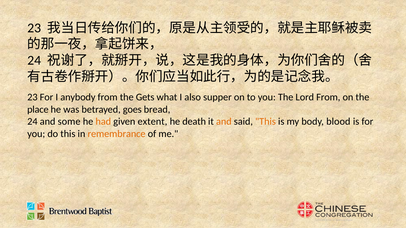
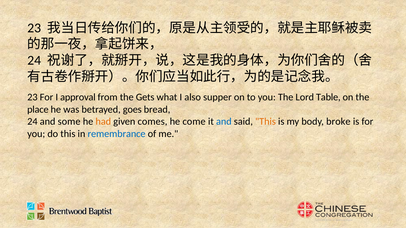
anybody: anybody -> approval
Lord From: From -> Table
extent: extent -> comes
death: death -> come
and at (224, 122) colour: orange -> blue
blood: blood -> broke
remembrance colour: orange -> blue
